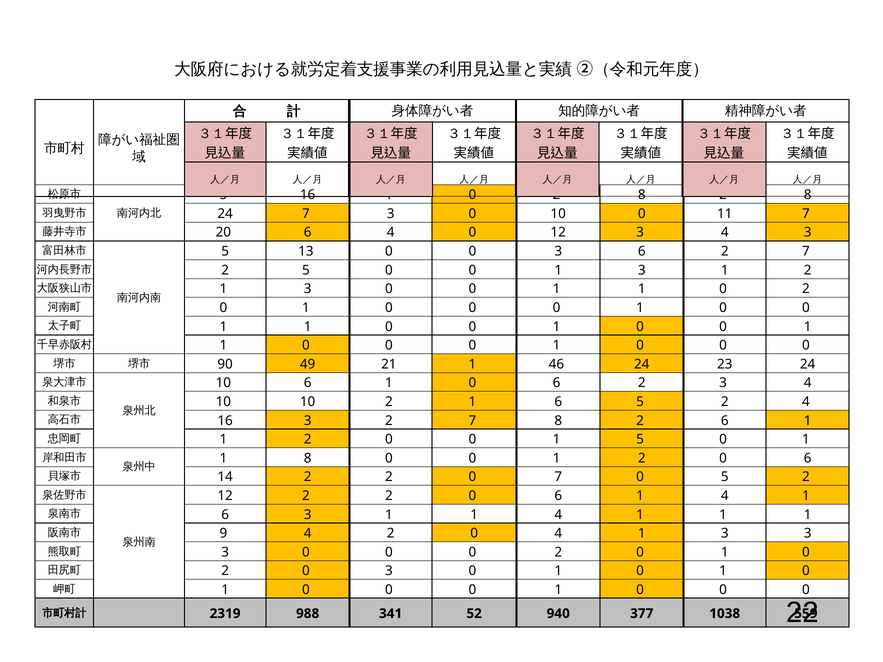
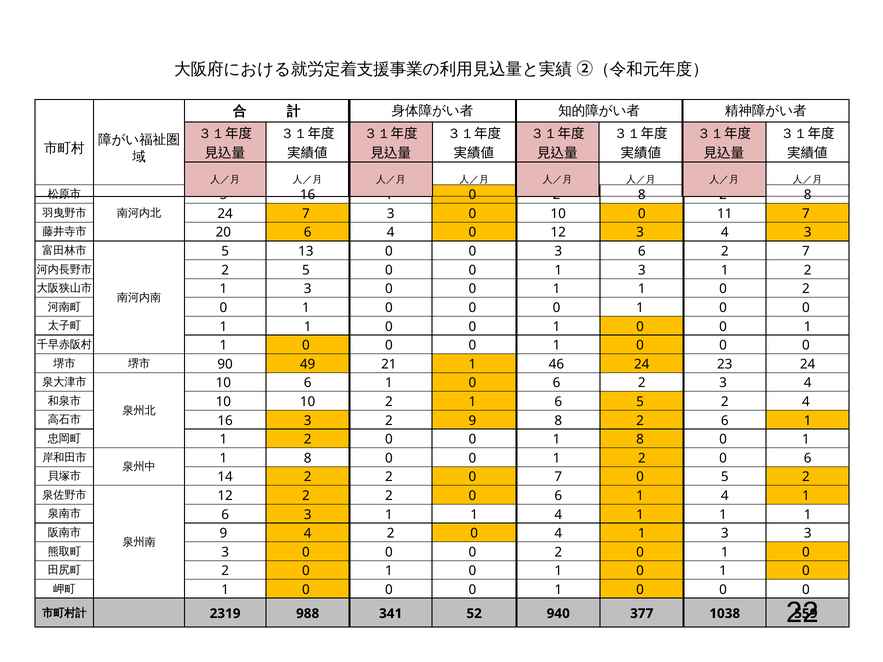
3 2 7: 7 -> 9
0 1 5: 5 -> 8
3 at (389, 571): 3 -> 1
